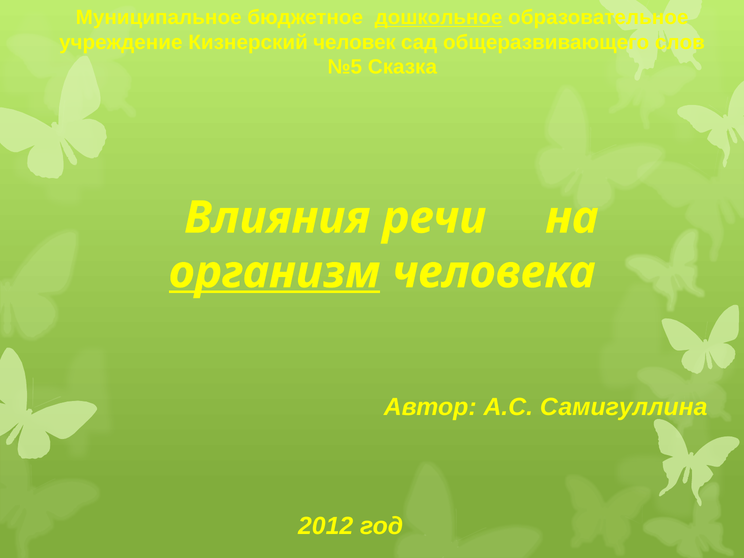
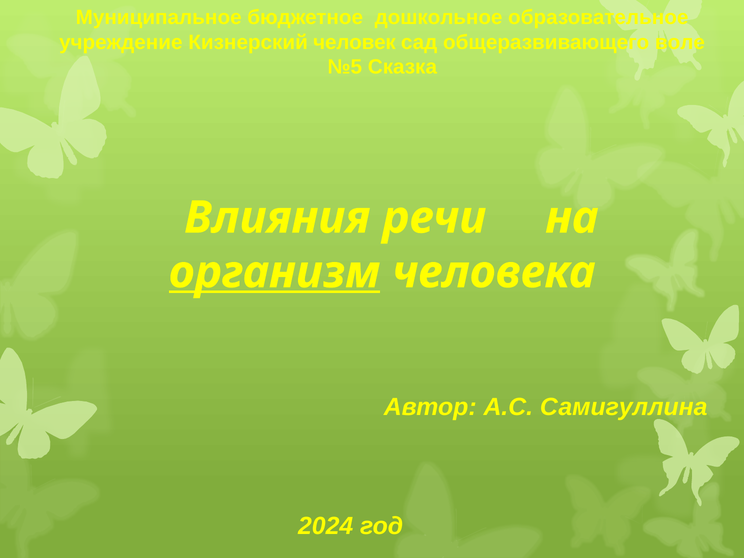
дошкольное underline: present -> none
слов: слов -> воле
2012: 2012 -> 2024
